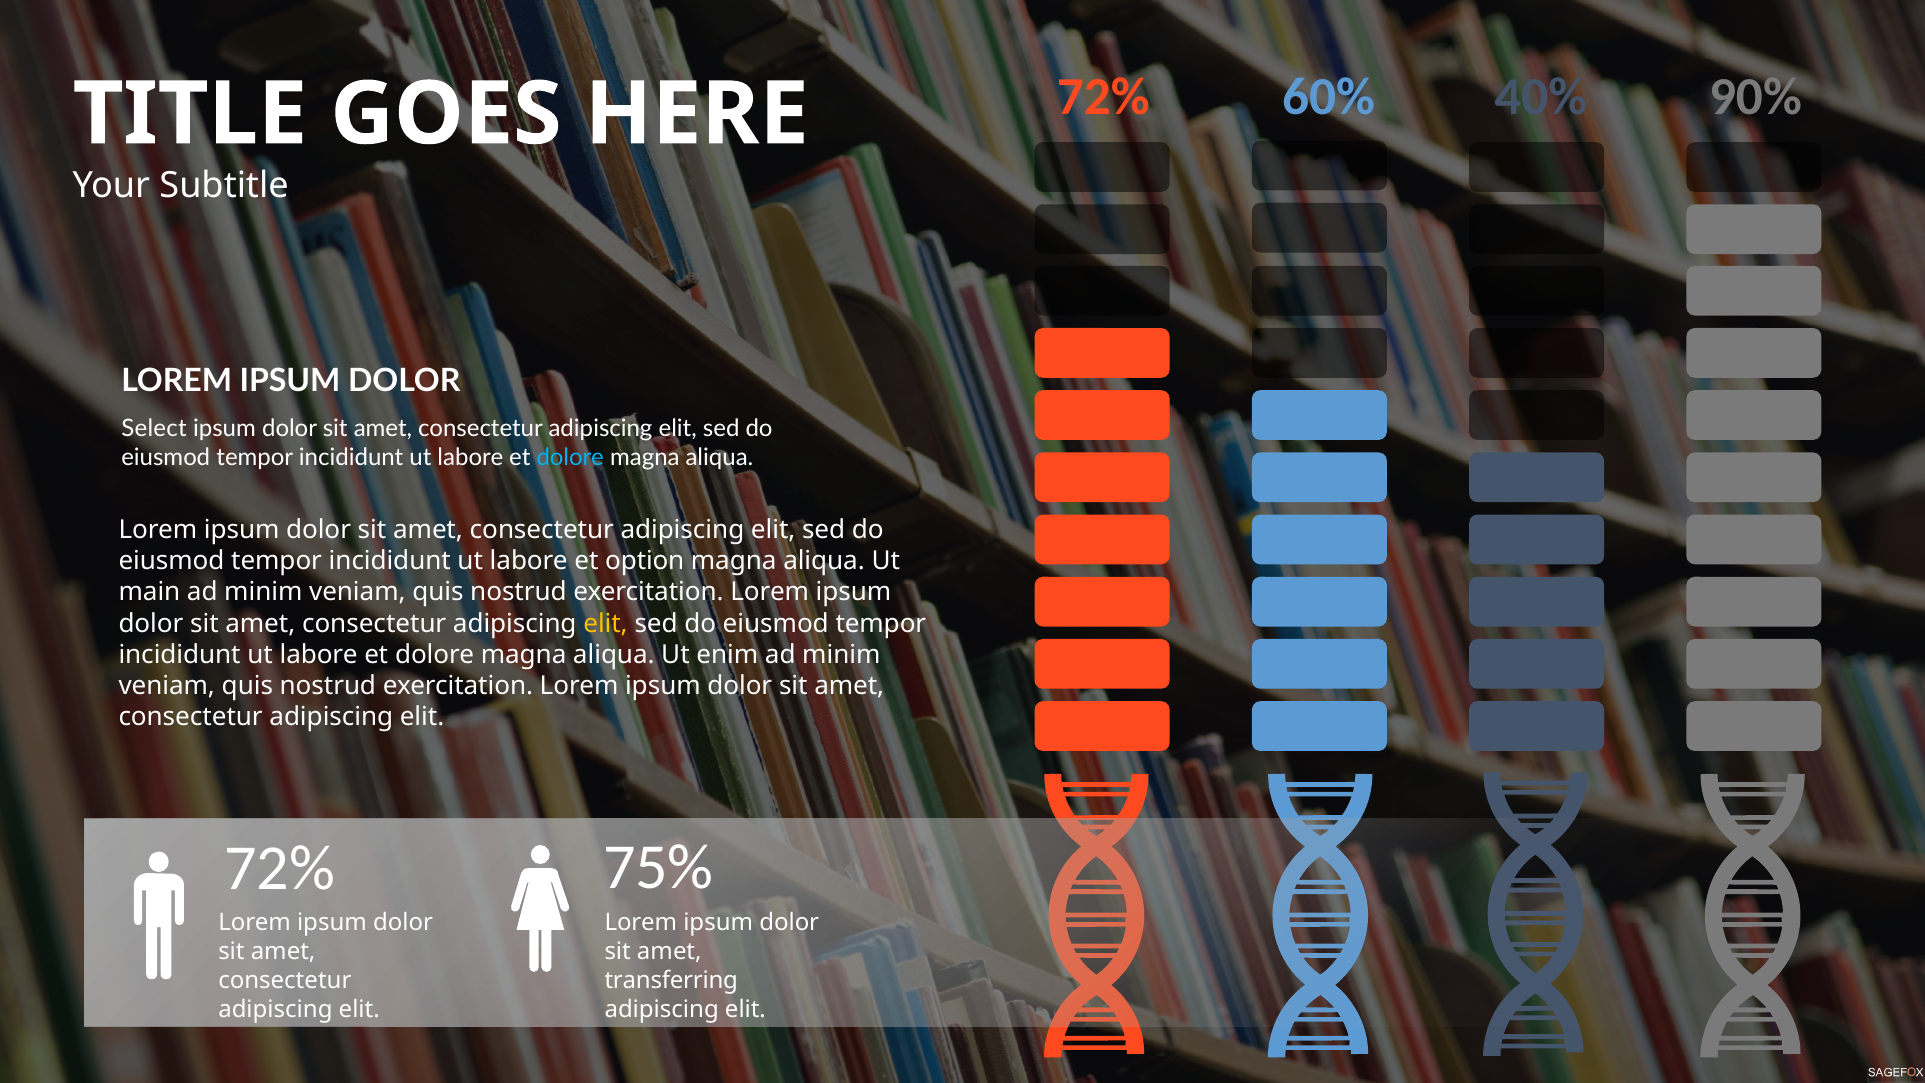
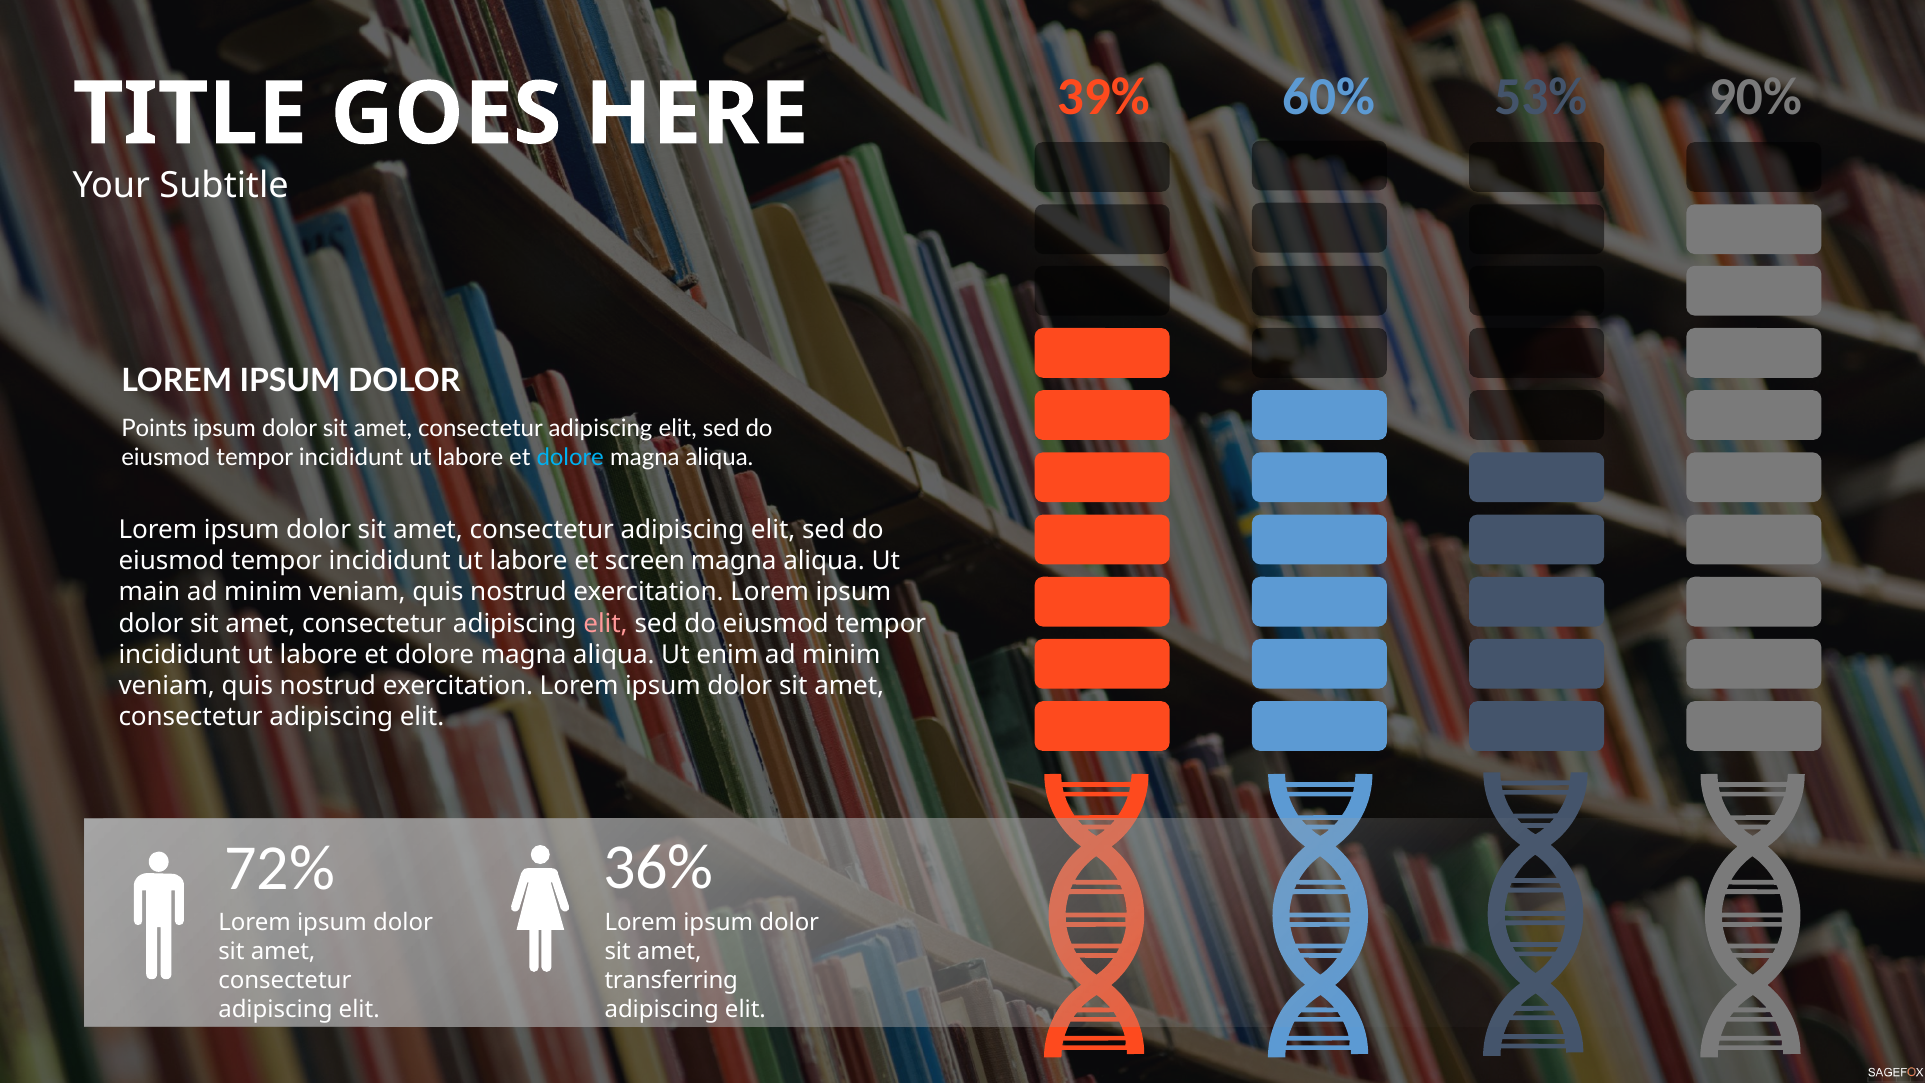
72% at (1103, 97): 72% -> 39%
40%: 40% -> 53%
Select: Select -> Points
option: option -> screen
elit at (606, 623) colour: yellow -> pink
75%: 75% -> 36%
